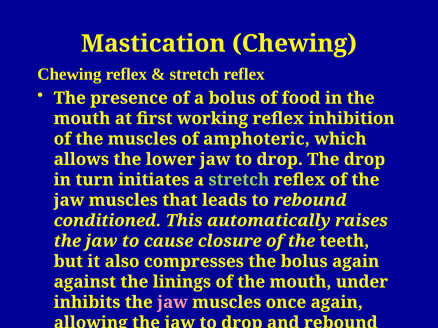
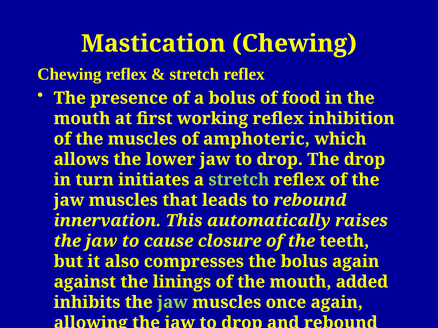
conditioned: conditioned -> innervation
under: under -> added
jaw at (172, 303) colour: pink -> light green
